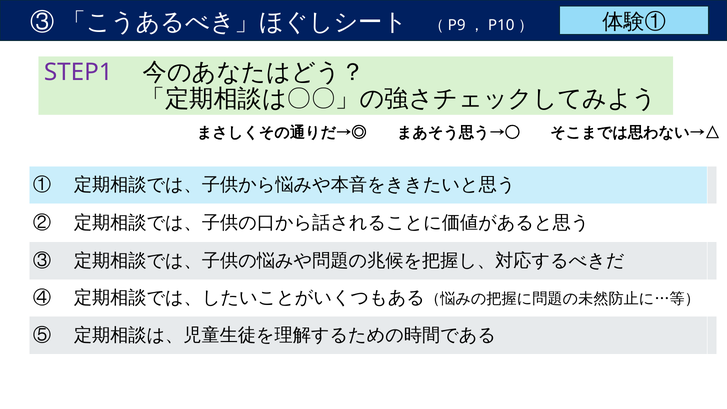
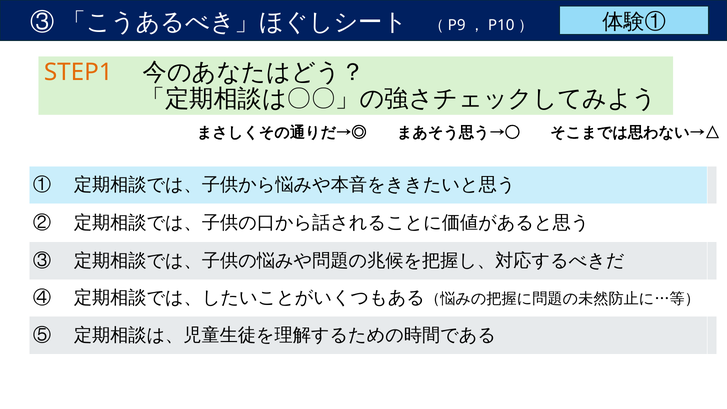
STEP1 colour: purple -> orange
